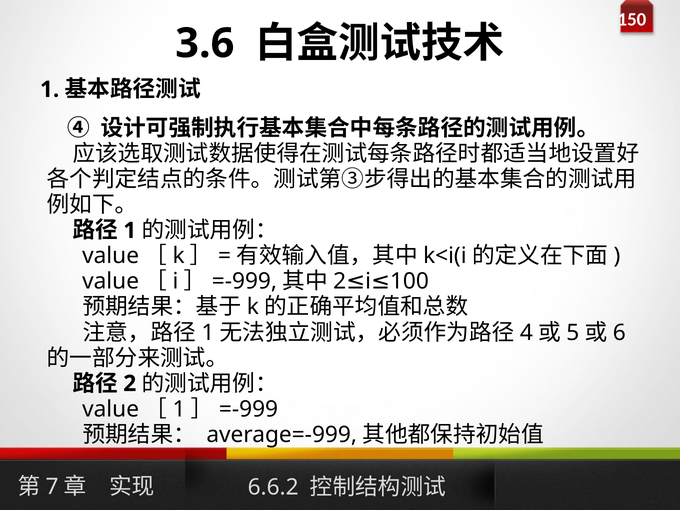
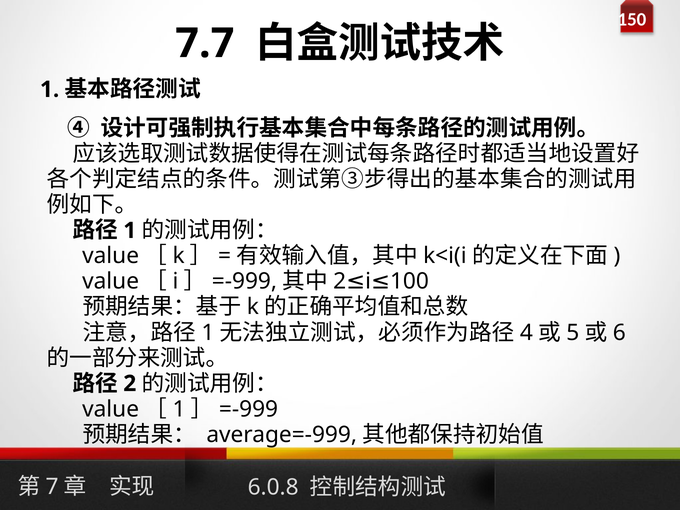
3.6: 3.6 -> 7.7
6.6.2: 6.6.2 -> 6.0.8
